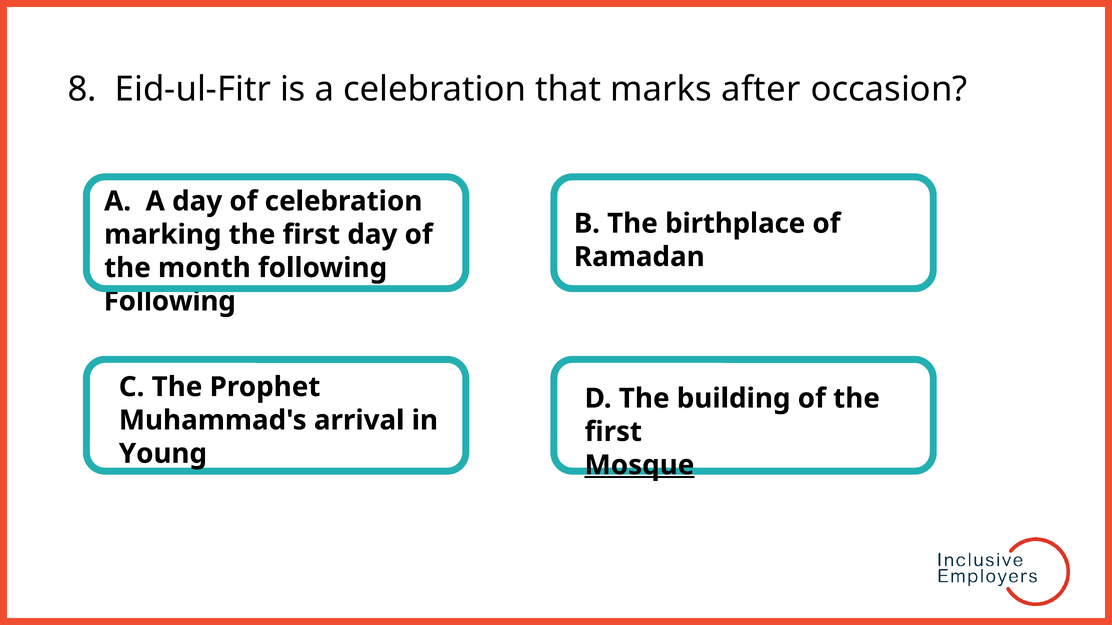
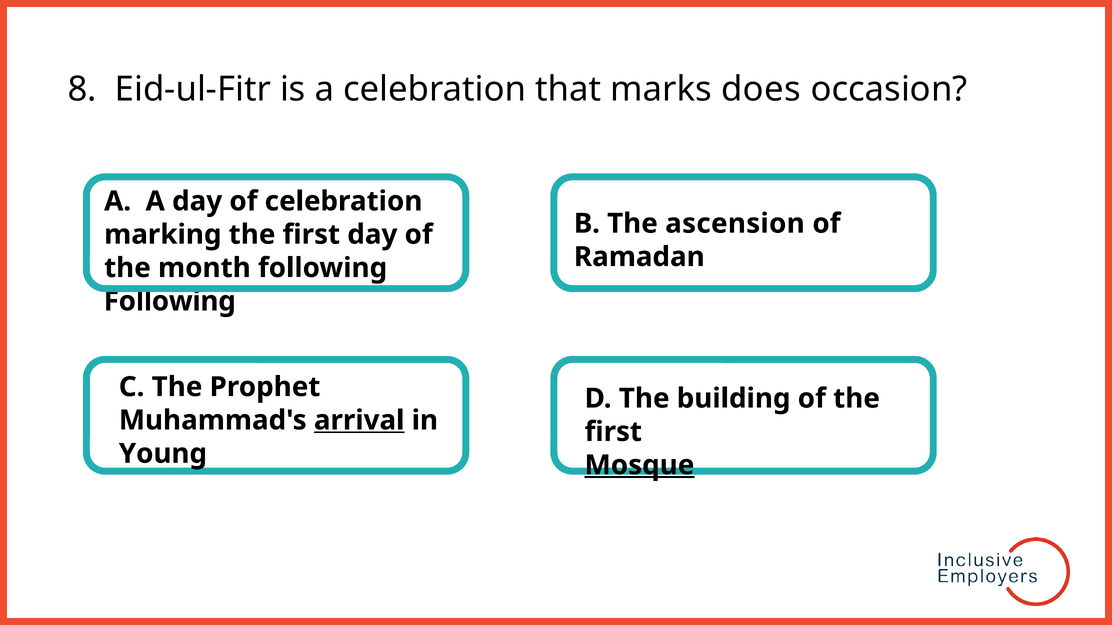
after: after -> does
birthplace: birthplace -> ascension
arrival underline: none -> present
